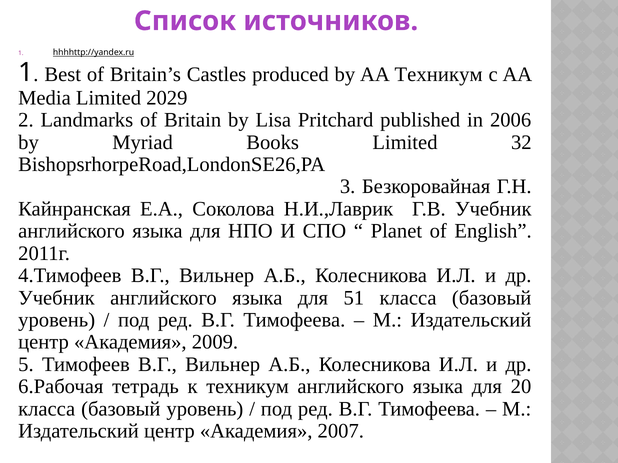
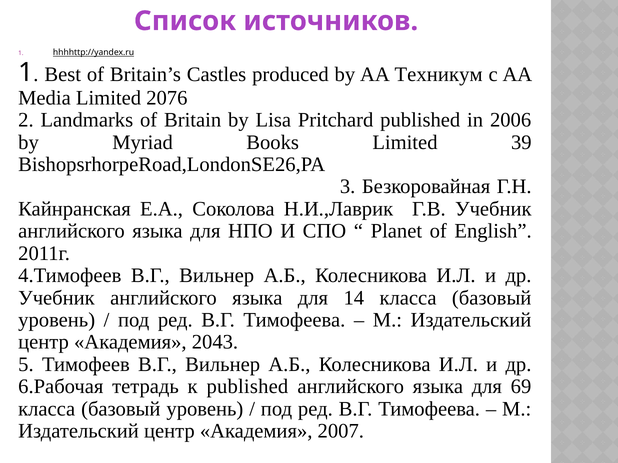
2029: 2029 -> 2076
32: 32 -> 39
51: 51 -> 14
2009: 2009 -> 2043
к техникум: техникум -> published
20: 20 -> 69
